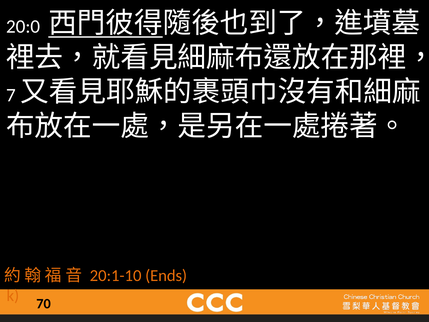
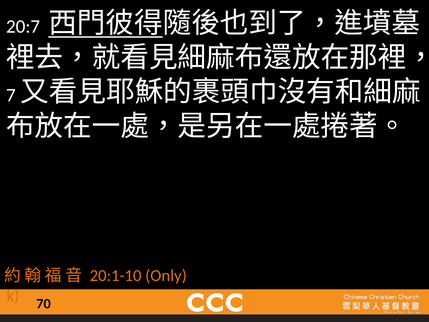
20:0: 20:0 -> 20:7
Ends: Ends -> Only
